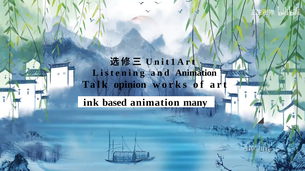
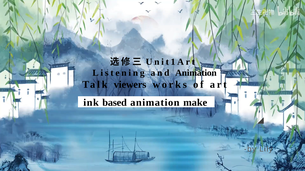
opinion: opinion -> viewers
many: many -> make
